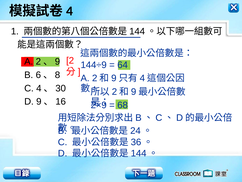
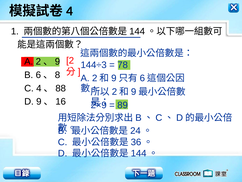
144÷9: 144÷9 -> 144÷3
64: 64 -> 78
4 at (142, 78): 4 -> 6
30: 30 -> 88
68: 68 -> 89
